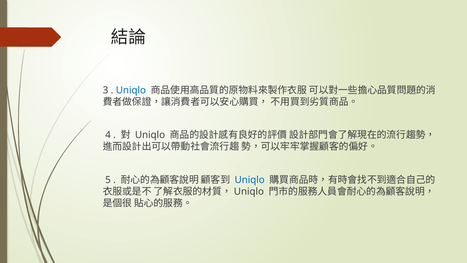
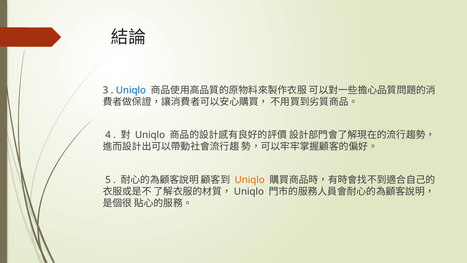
Uniqlo at (250, 180) colour: blue -> orange
